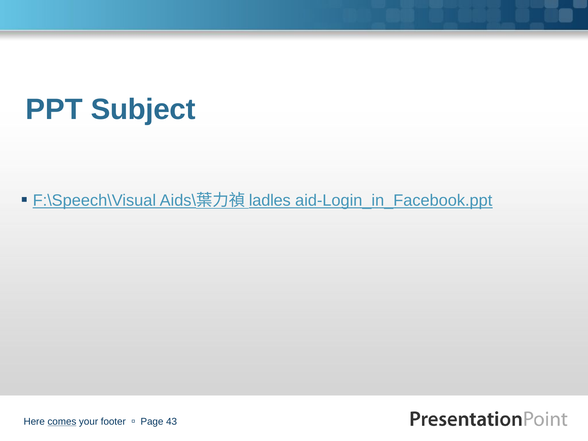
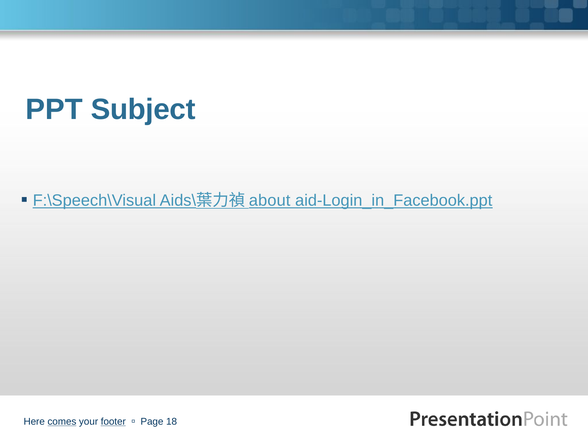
ladles: ladles -> about
footer underline: none -> present
43: 43 -> 18
